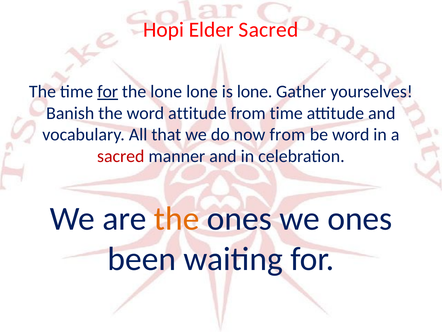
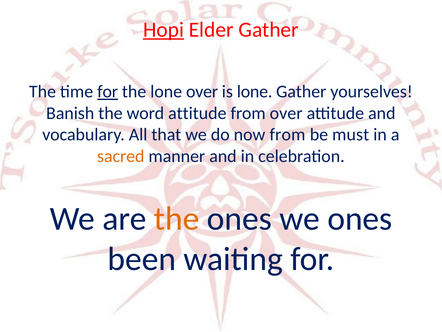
Hopi underline: none -> present
Elder Sacred: Sacred -> Gather
lone lone: lone -> over
from time: time -> over
be word: word -> must
sacred at (121, 156) colour: red -> orange
